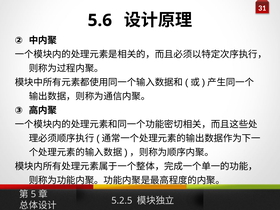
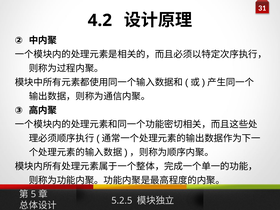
5.6: 5.6 -> 4.2
